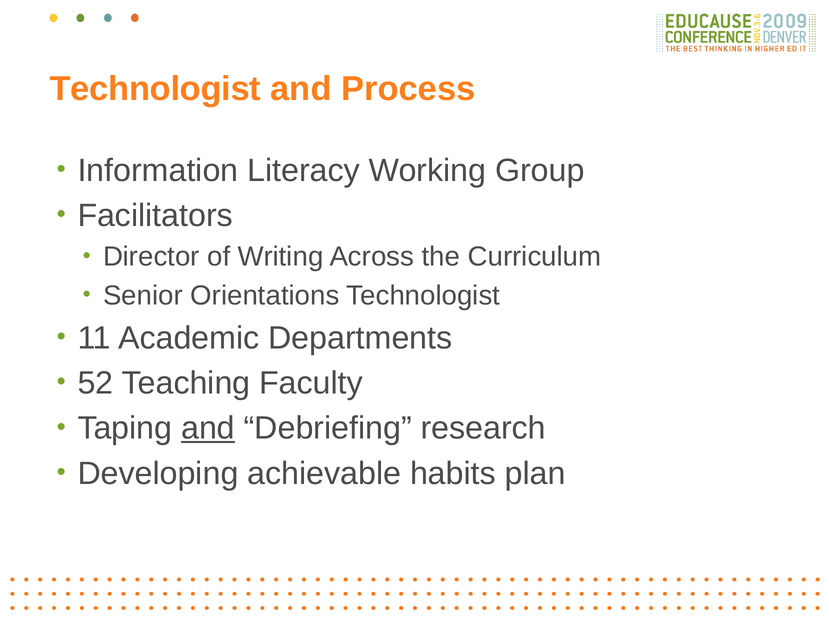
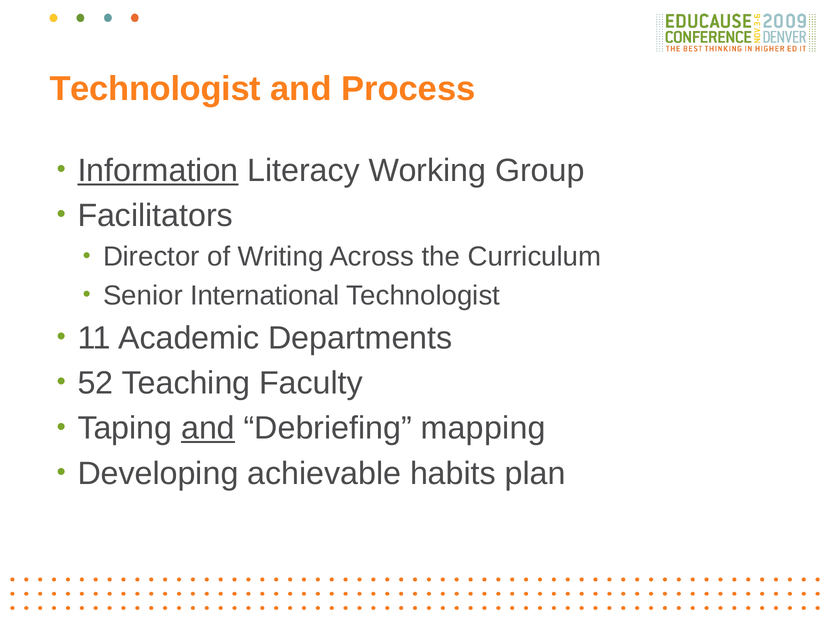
Information underline: none -> present
Orientations: Orientations -> International
research: research -> mapping
